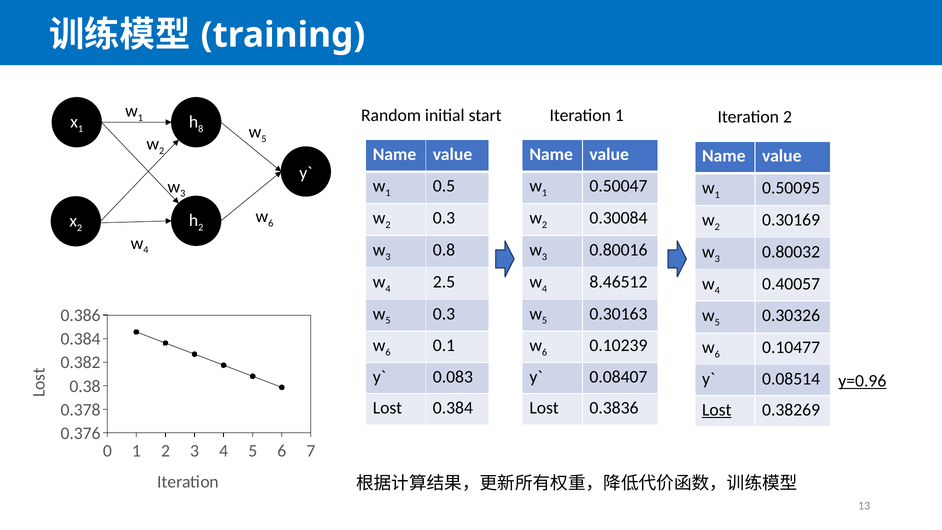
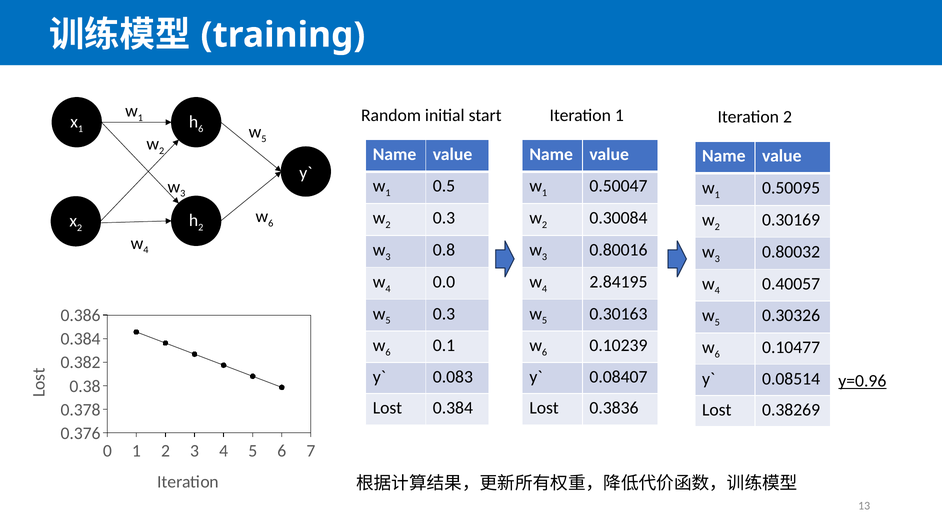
8 at (201, 129): 8 -> 6
2.5: 2.5 -> 0.0
8.46512: 8.46512 -> 2.84195
Lost at (717, 410) underline: present -> none
